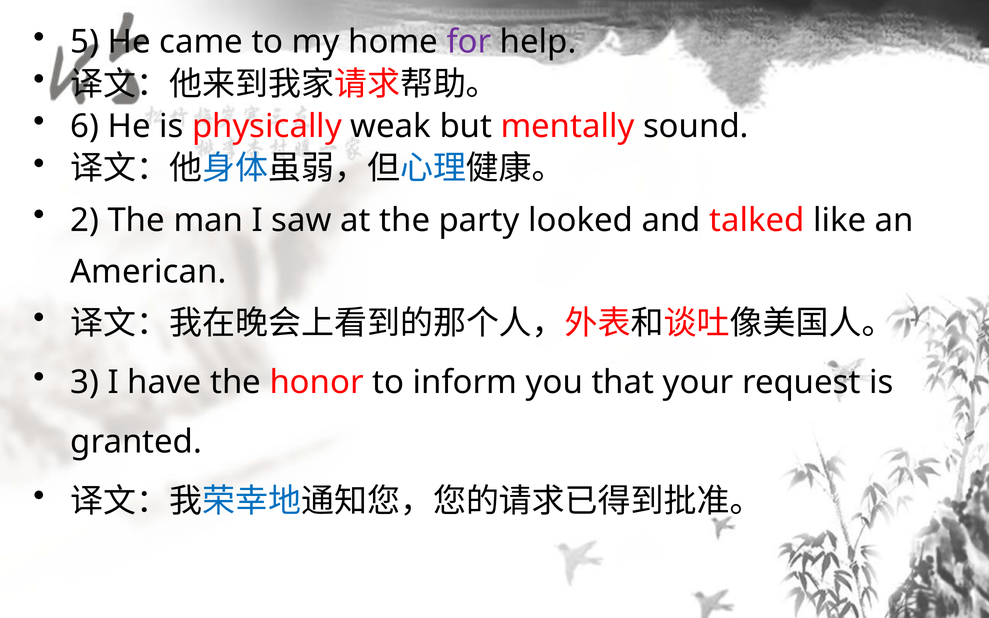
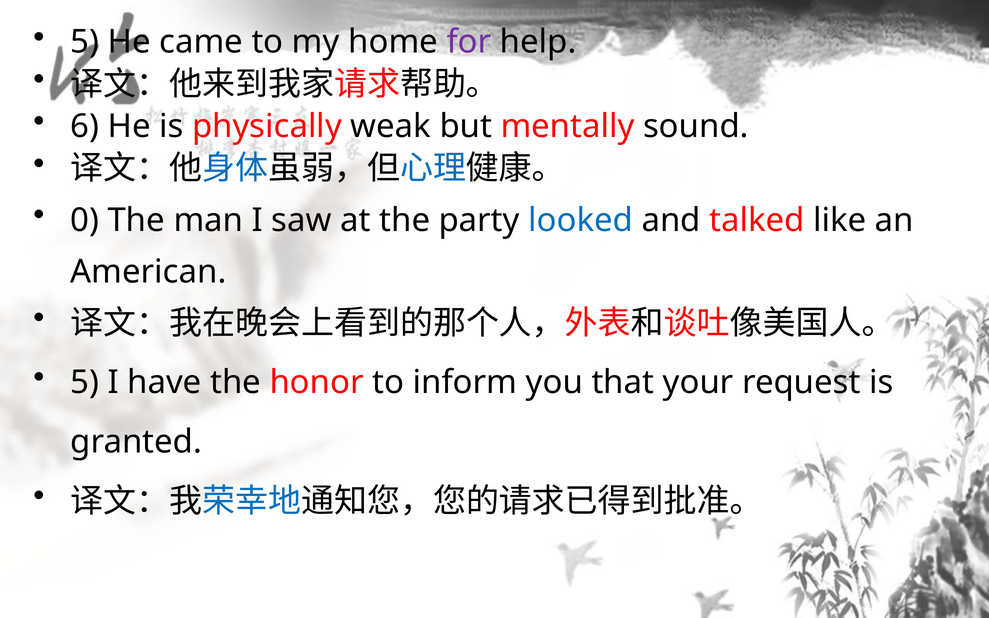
2: 2 -> 0
looked colour: black -> blue
3 at (85, 383): 3 -> 5
